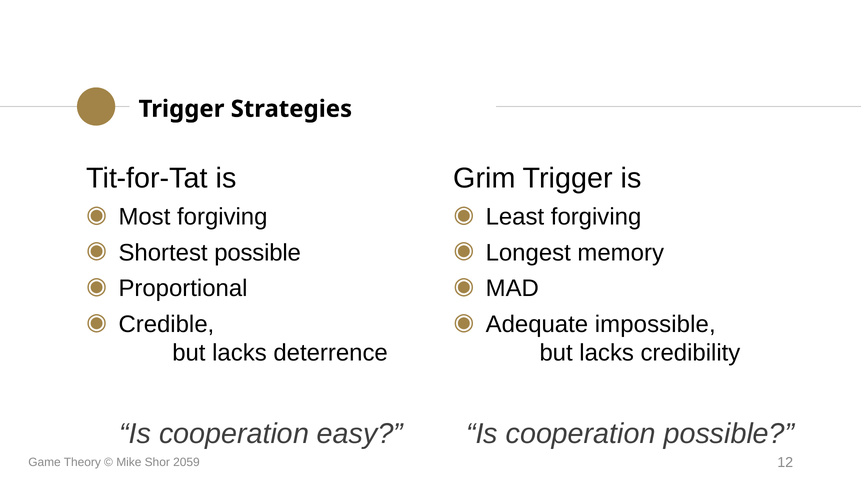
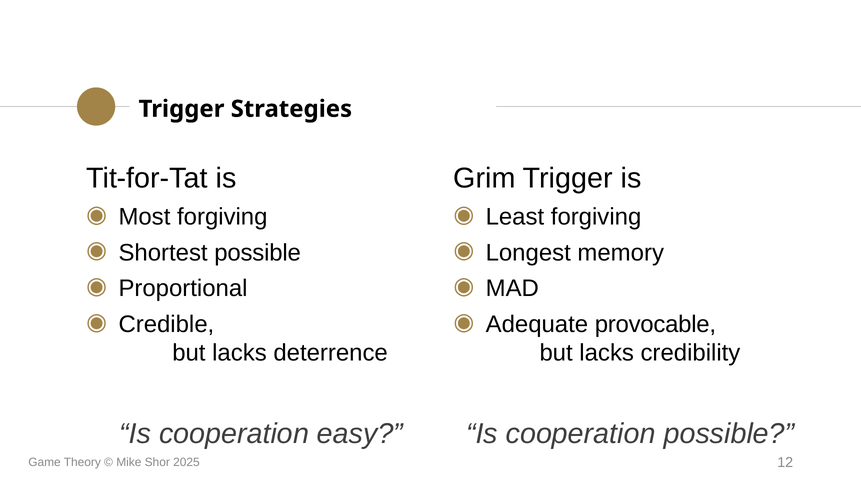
impossible: impossible -> provocable
2059: 2059 -> 2025
